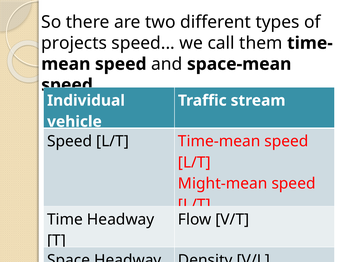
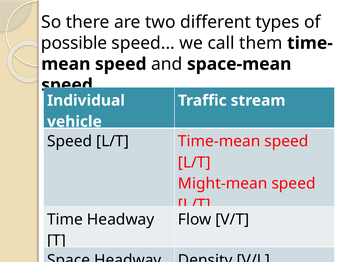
projects: projects -> possible
